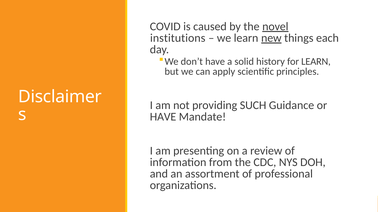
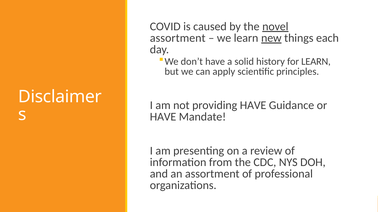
institutions at (178, 38): institutions -> assortment
providing SUCH: SUCH -> HAVE
